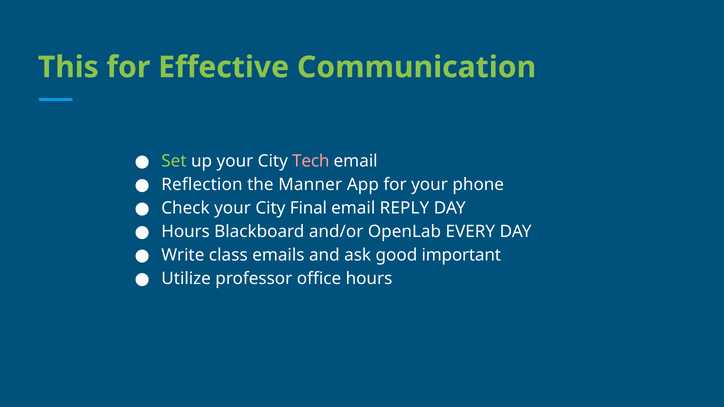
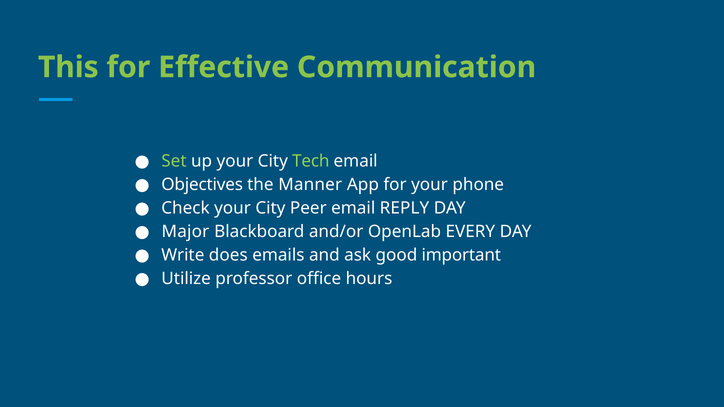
Tech colour: pink -> light green
Reflection: Reflection -> Objectives
Final: Final -> Peer
Hours at (186, 232): Hours -> Major
class: class -> does
